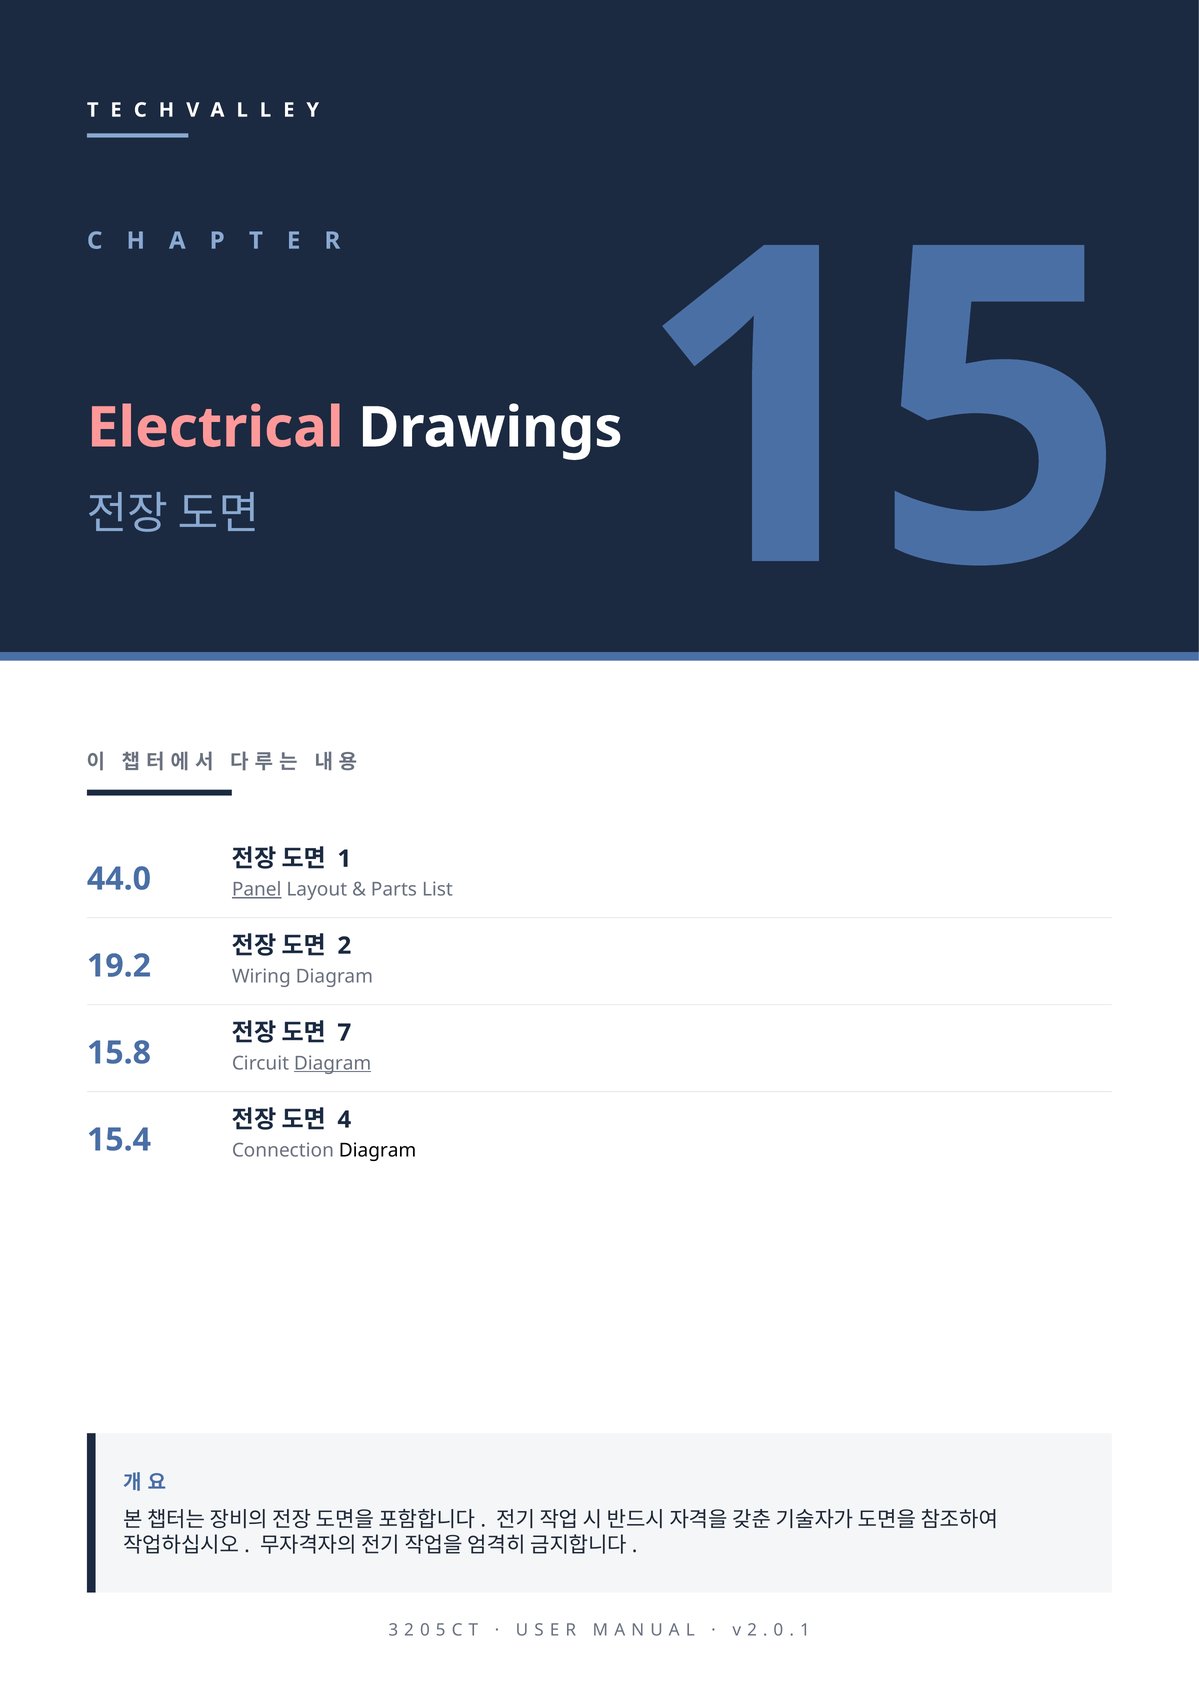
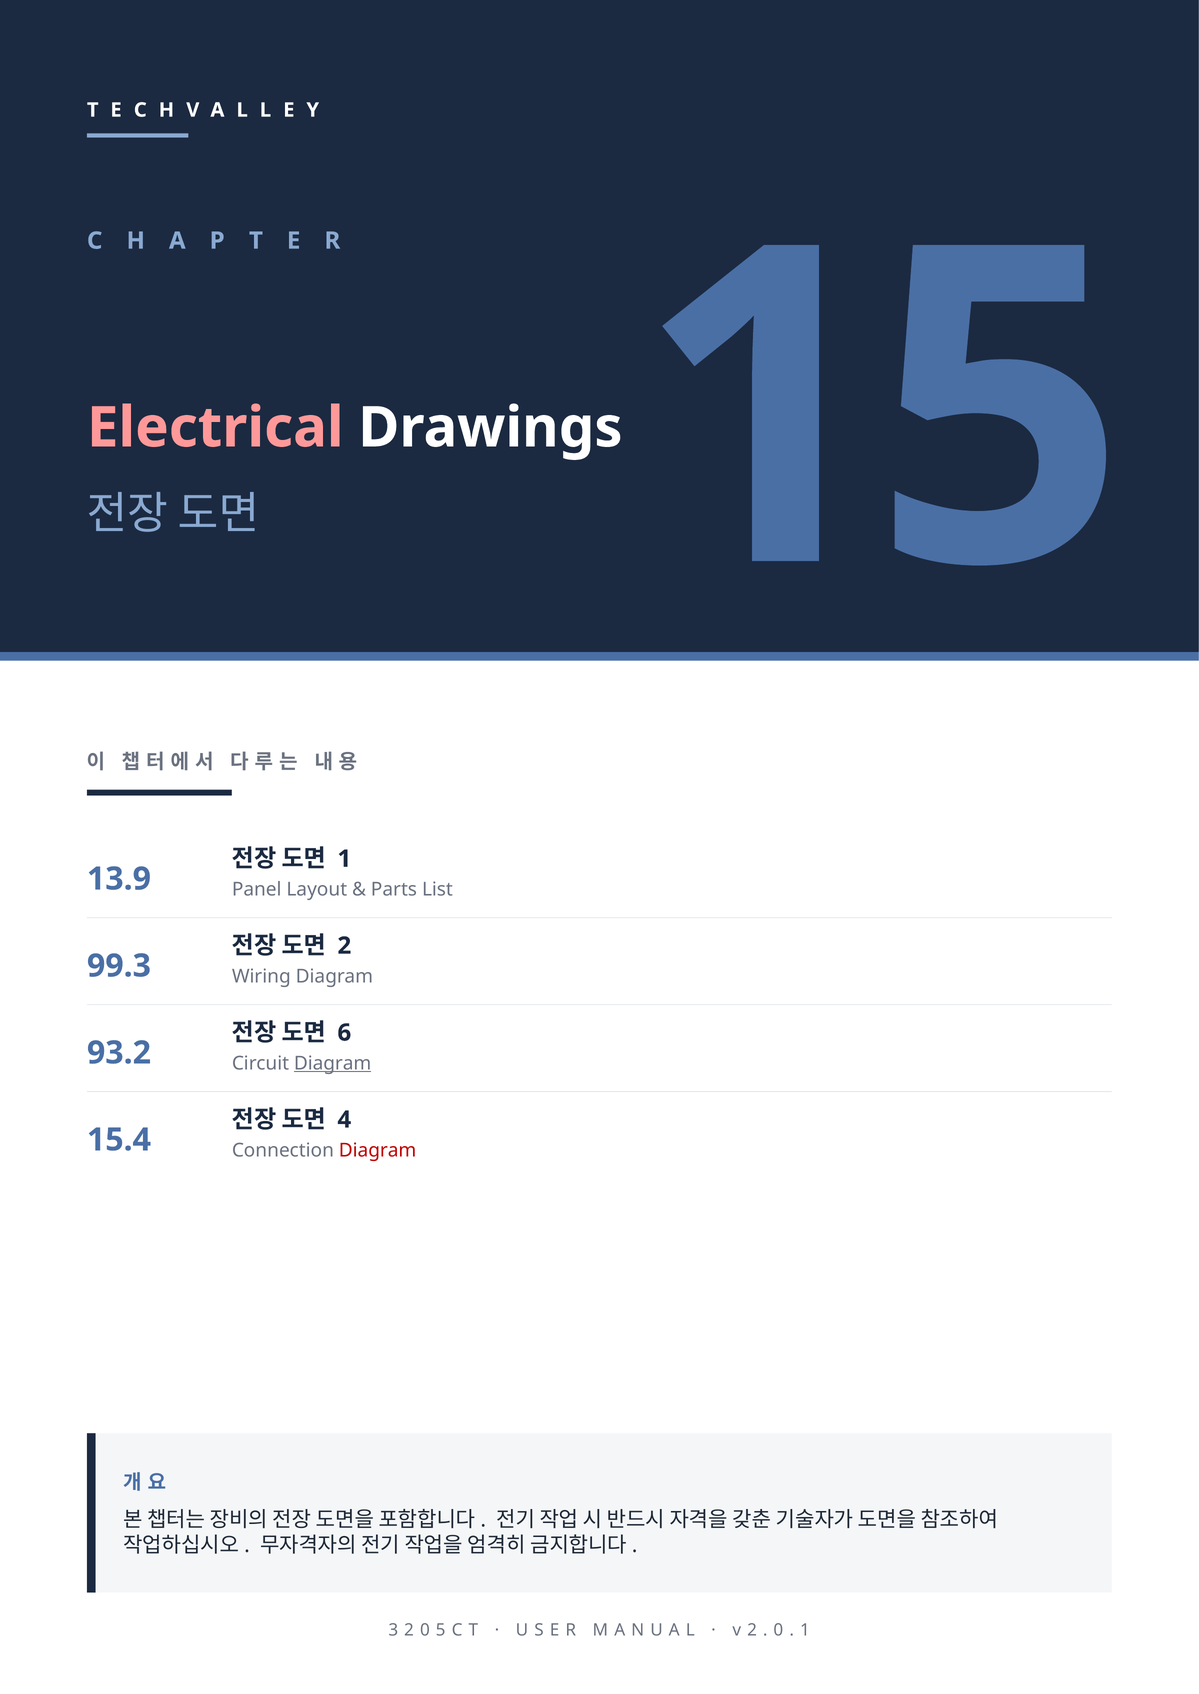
44.0: 44.0 -> 13.9
Panel underline: present -> none
19.2: 19.2 -> 99.3
7: 7 -> 6
15.8: 15.8 -> 93.2
Diagram at (378, 1151) colour: black -> red
